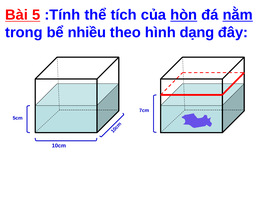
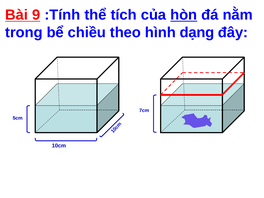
5: 5 -> 9
nằm underline: present -> none
nhiều: nhiều -> chiều
